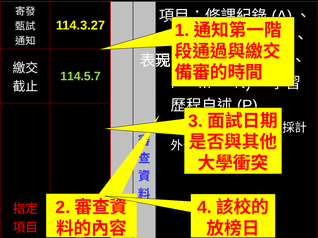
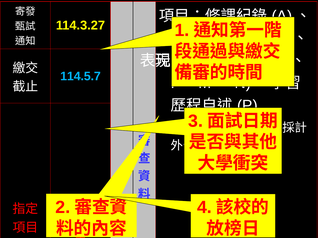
114.5.7 colour: light green -> light blue
